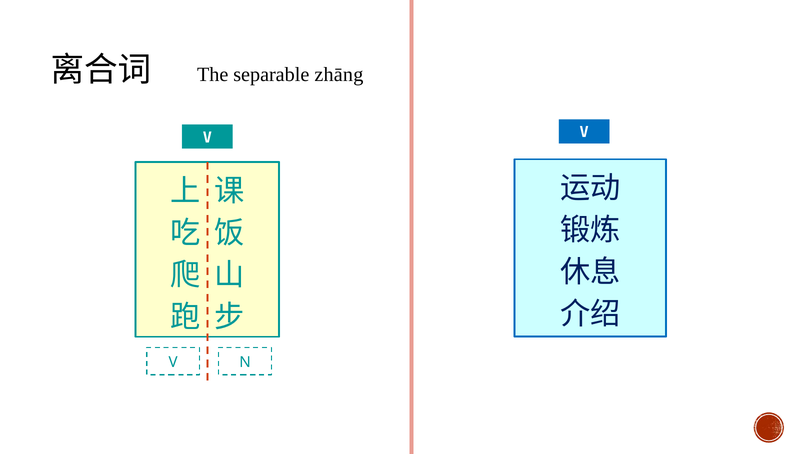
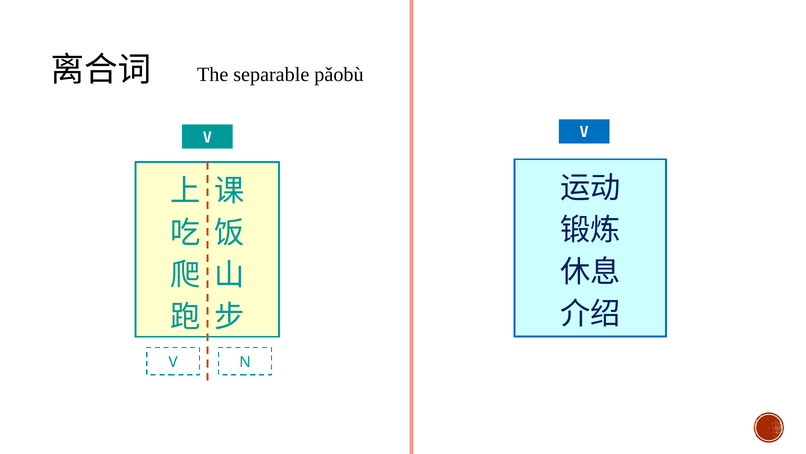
zhāng: zhāng -> pǎobù
